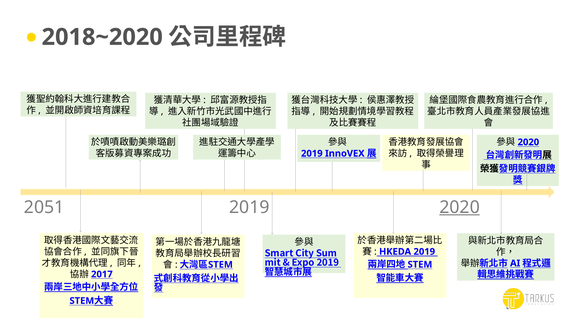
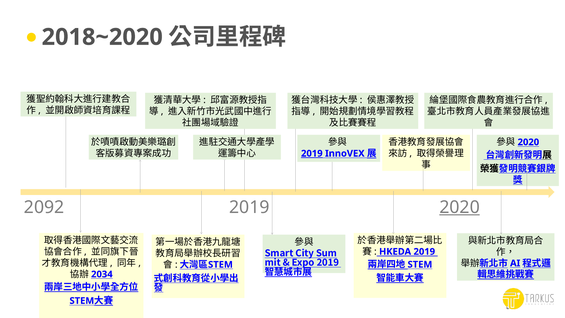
2019 at (312, 153) underline: none -> present
2051: 2051 -> 2092
2017: 2017 -> 2034
